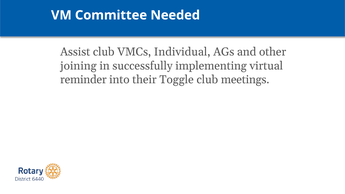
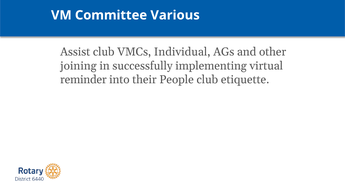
Needed: Needed -> Various
Toggle: Toggle -> People
meetings: meetings -> etiquette
